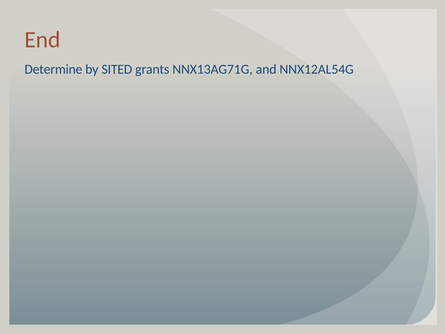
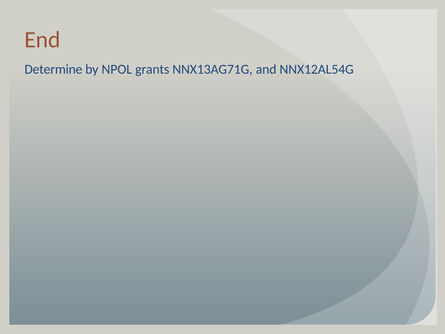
SITED: SITED -> NPOL
